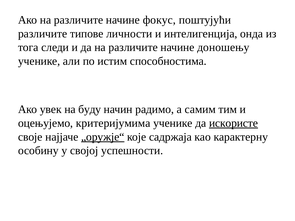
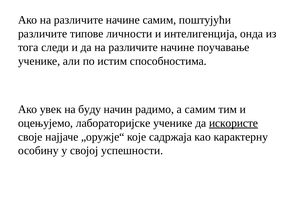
начине фокус: фокус -> самим
доношењу: доношењу -> поучавање
критeриjумимa: критeриjумимa -> лабoратoријске
„оружје“ underline: present -> none
